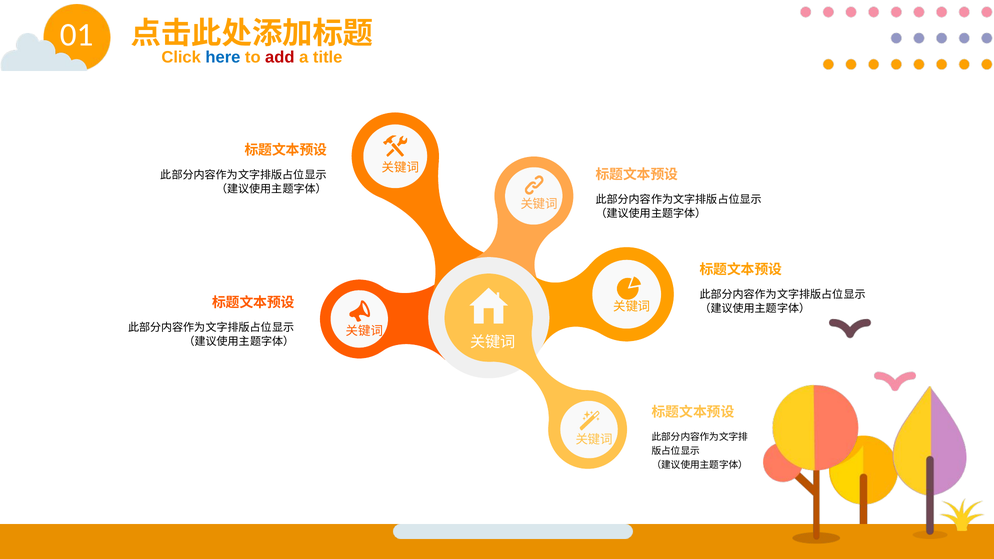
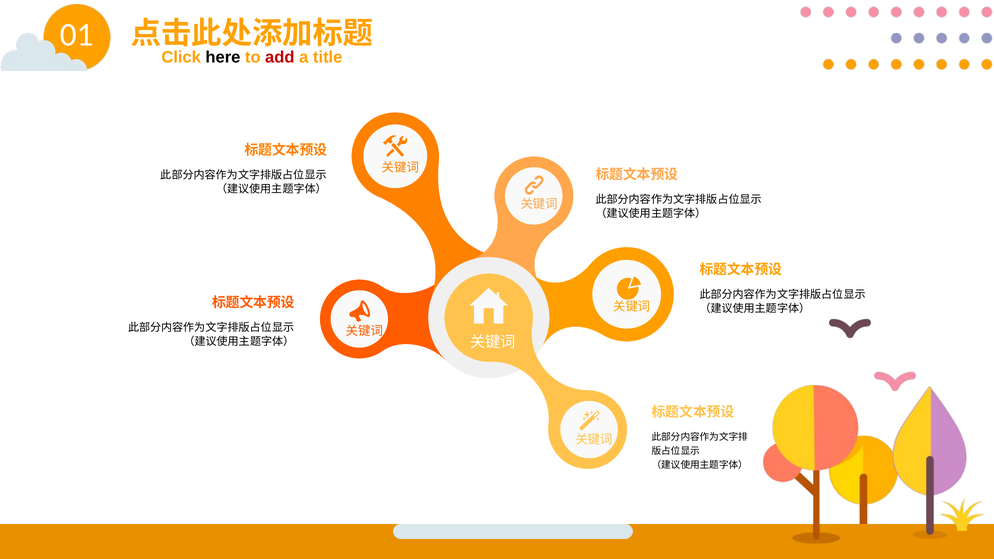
here colour: blue -> black
